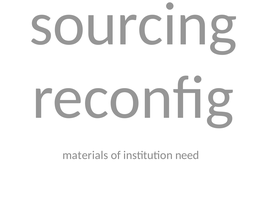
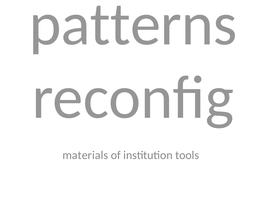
sourcing: sourcing -> patterns
need: need -> tools
